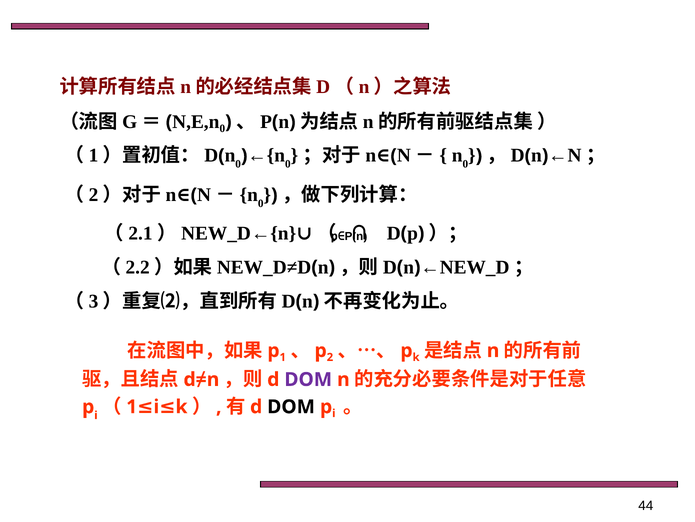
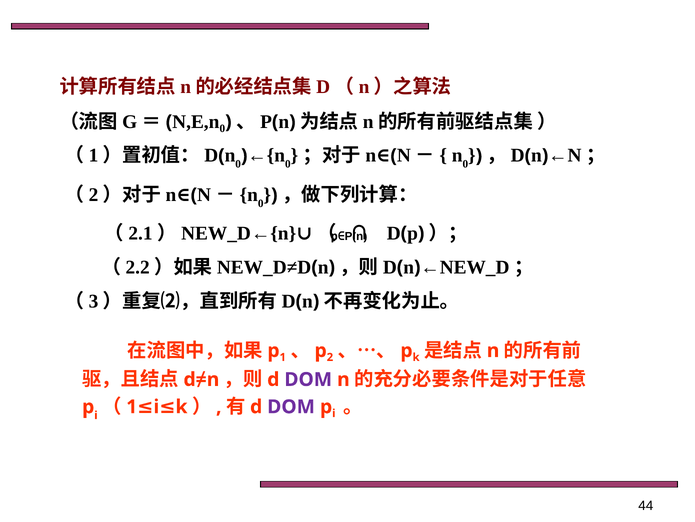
DOM at (291, 406) colour: black -> purple
